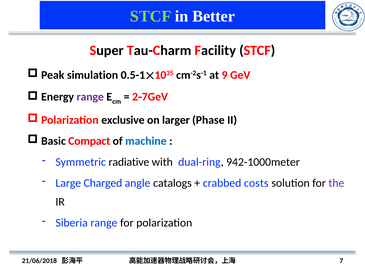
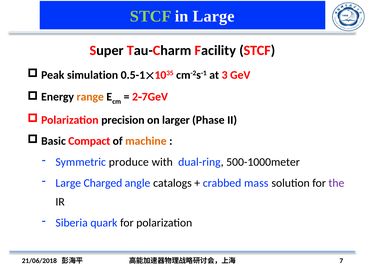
in Better: Better -> Large
9: 9 -> 3
range at (90, 97) colour: purple -> orange
exclusive: exclusive -> precision
machine colour: blue -> orange
radiative: radiative -> produce
942-1000meter: 942-1000meter -> 500-1000meter
costs: costs -> mass
Siberia range: range -> quark
